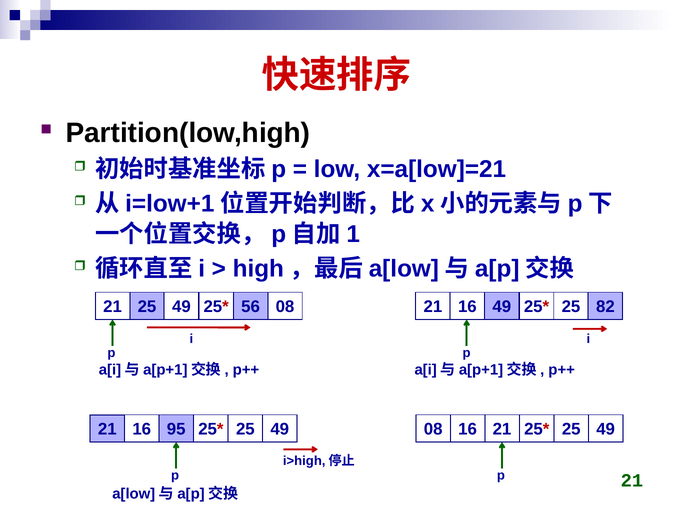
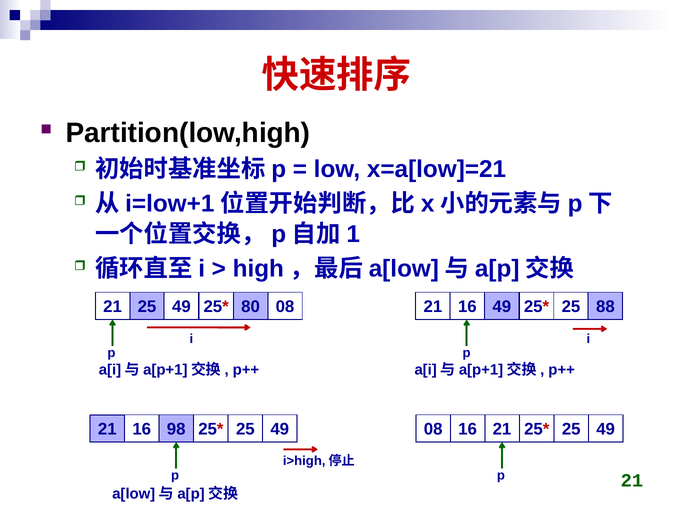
56: 56 -> 80
82: 82 -> 88
95: 95 -> 98
